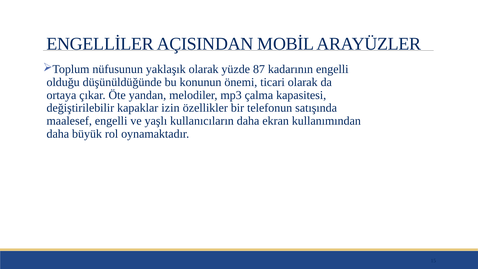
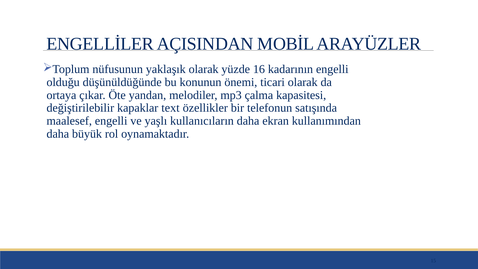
87: 87 -> 16
izin: izin -> text
